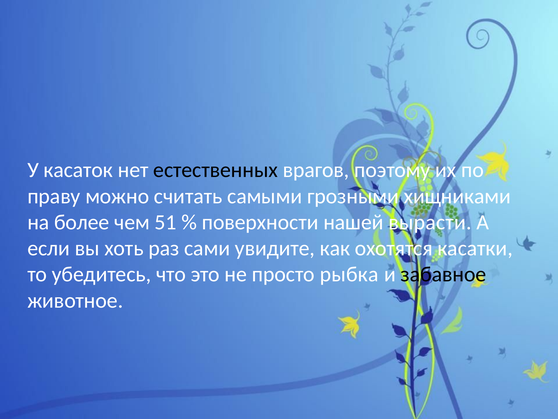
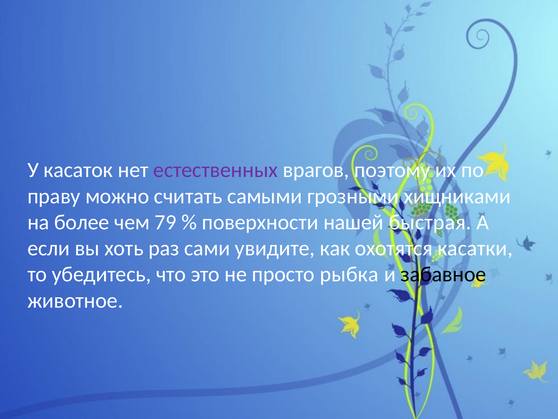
естественных colour: black -> purple
51: 51 -> 79
вырасти: вырасти -> быстрая
